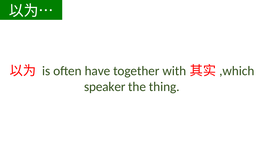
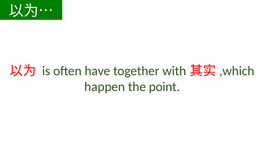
speaker: speaker -> happen
thing: thing -> point
